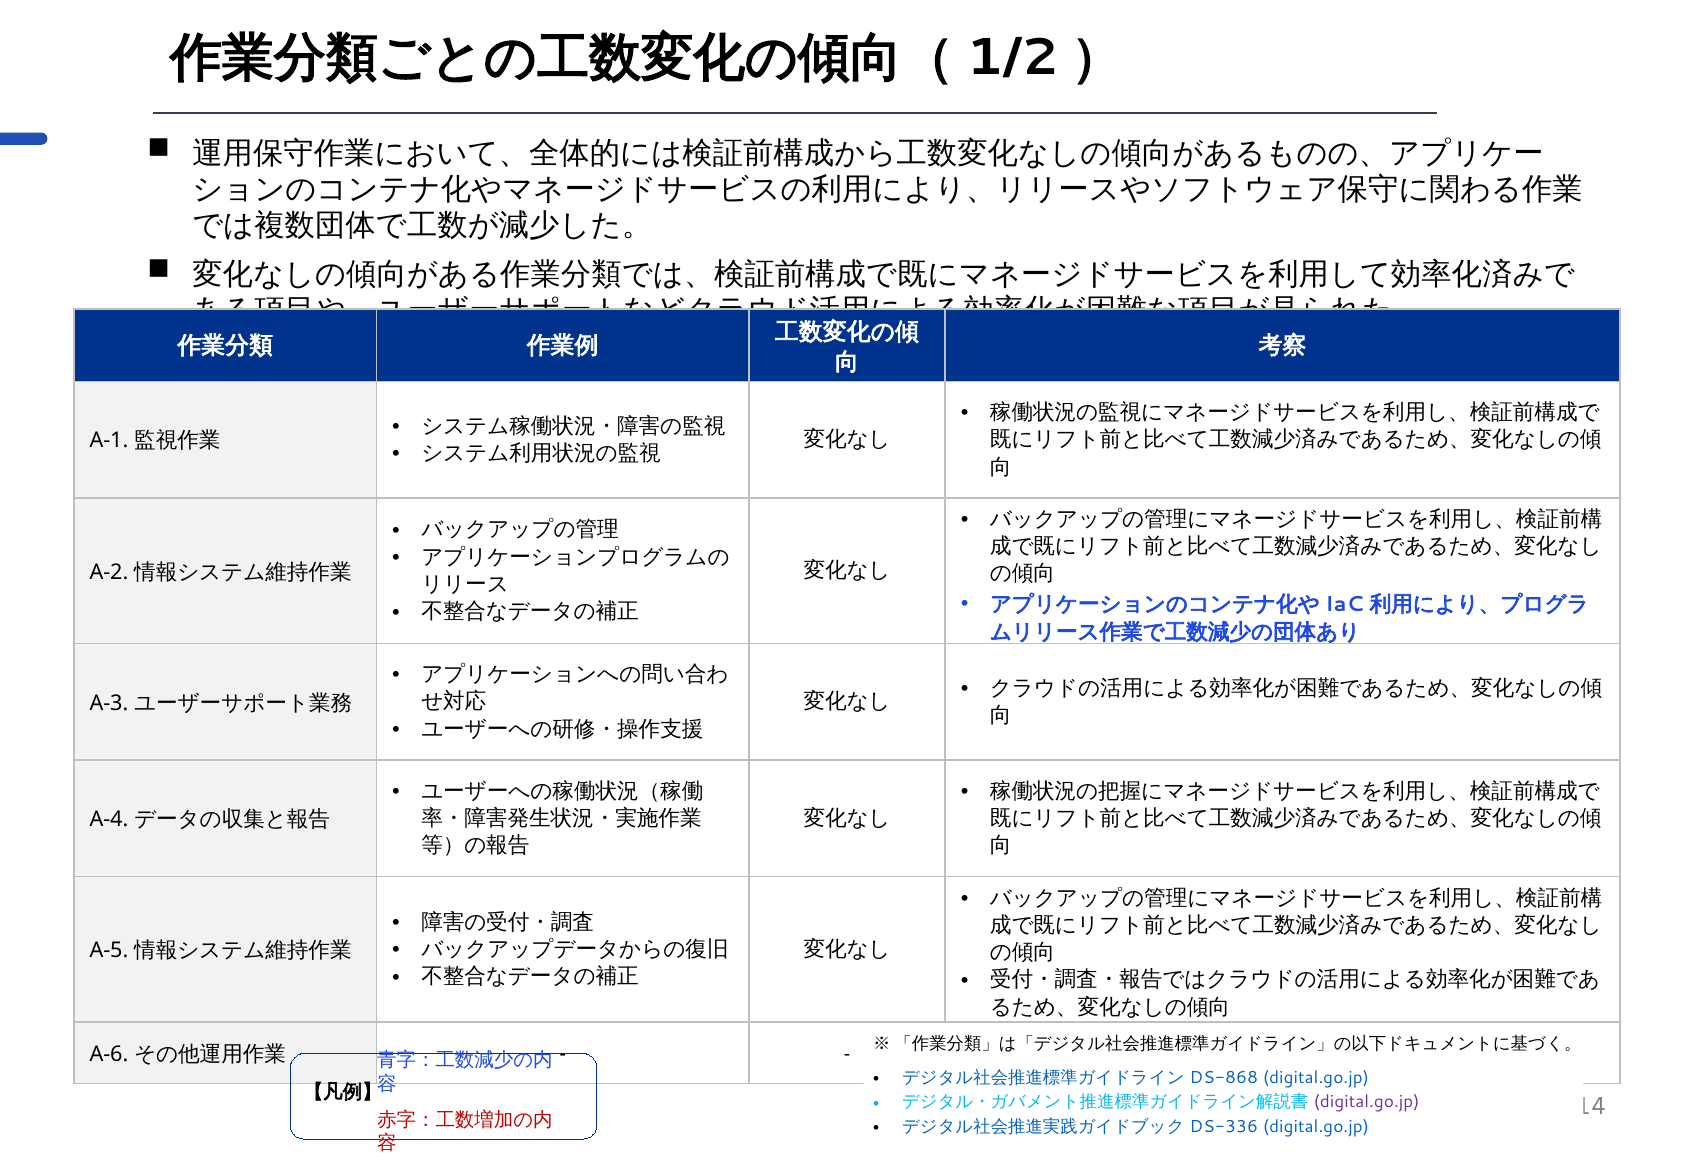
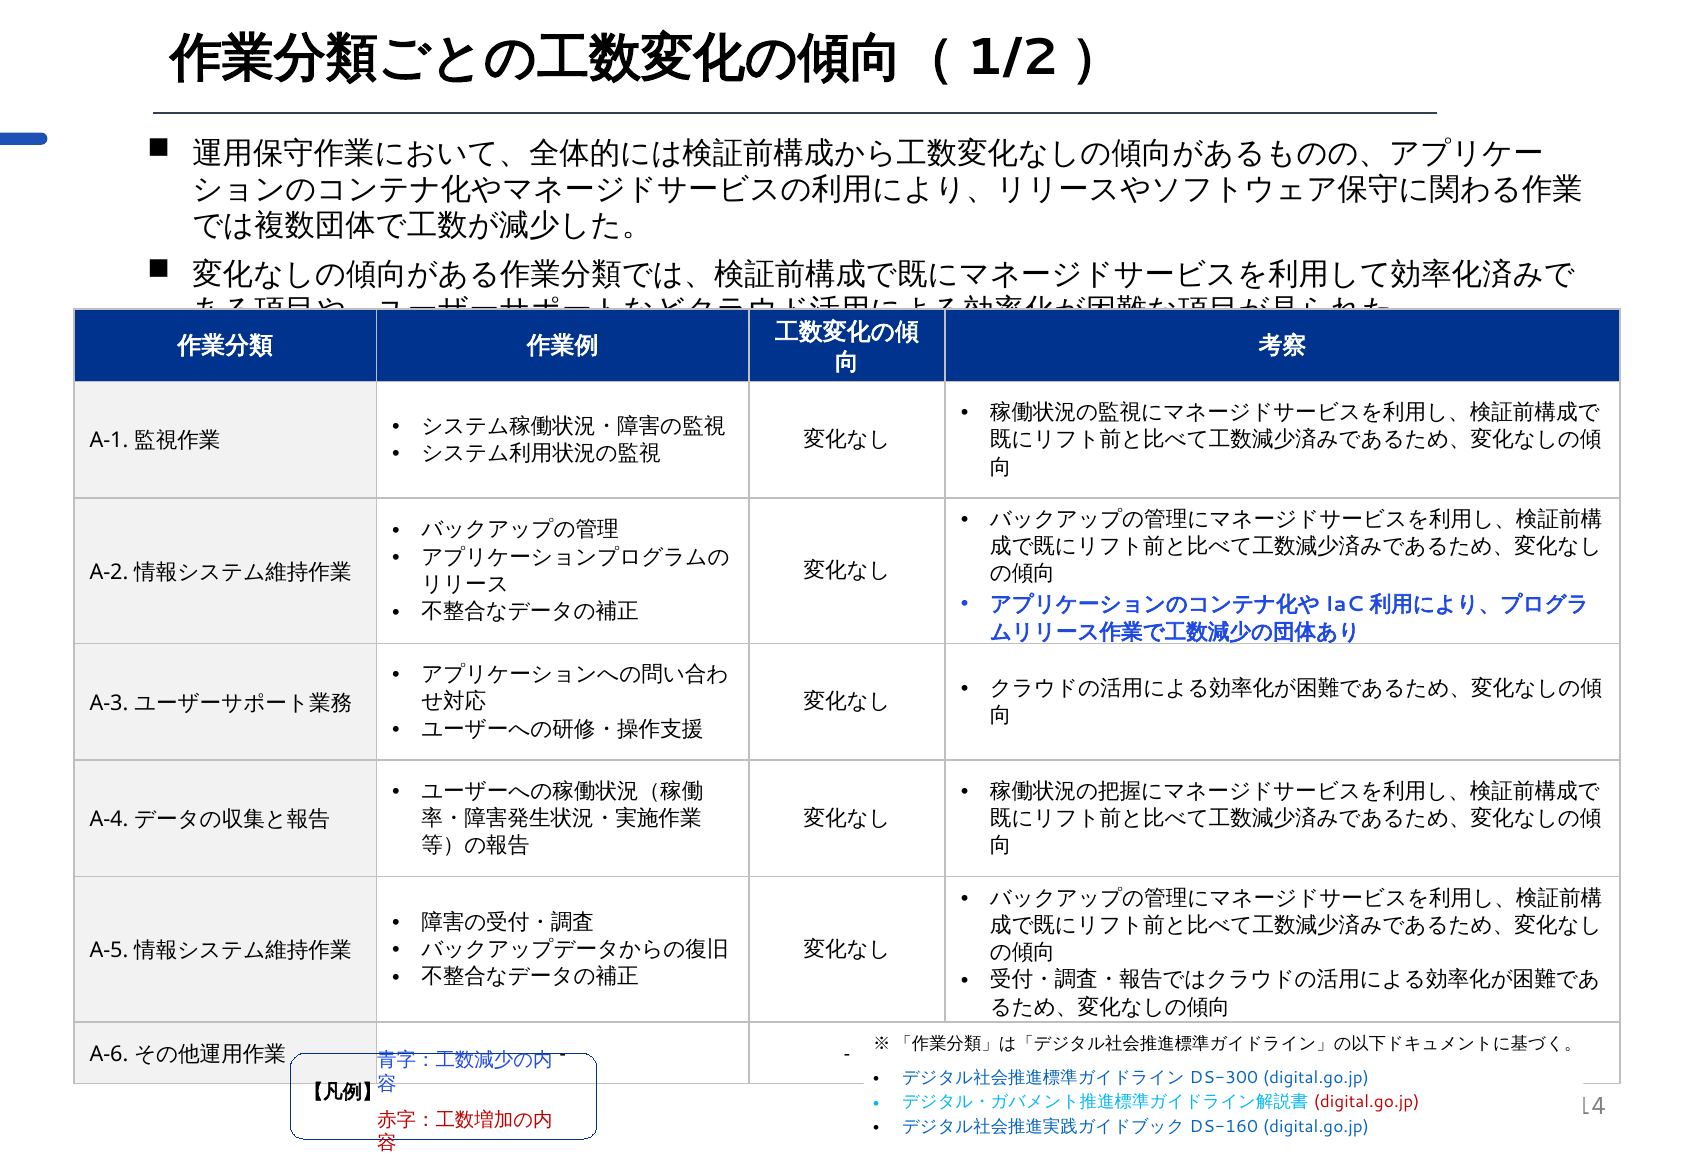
DS-868: DS-868 -> DS-300
digital.go.jp at (1367, 1103) colour: purple -> red
DS-336: DS-336 -> DS-160
